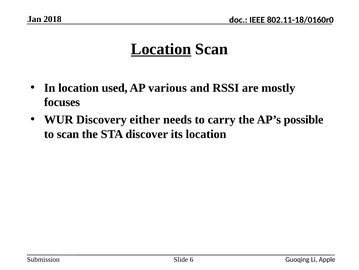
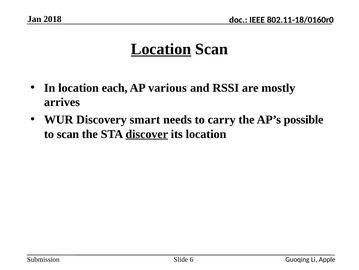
used: used -> each
focuses: focuses -> arrives
either: either -> smart
discover underline: none -> present
